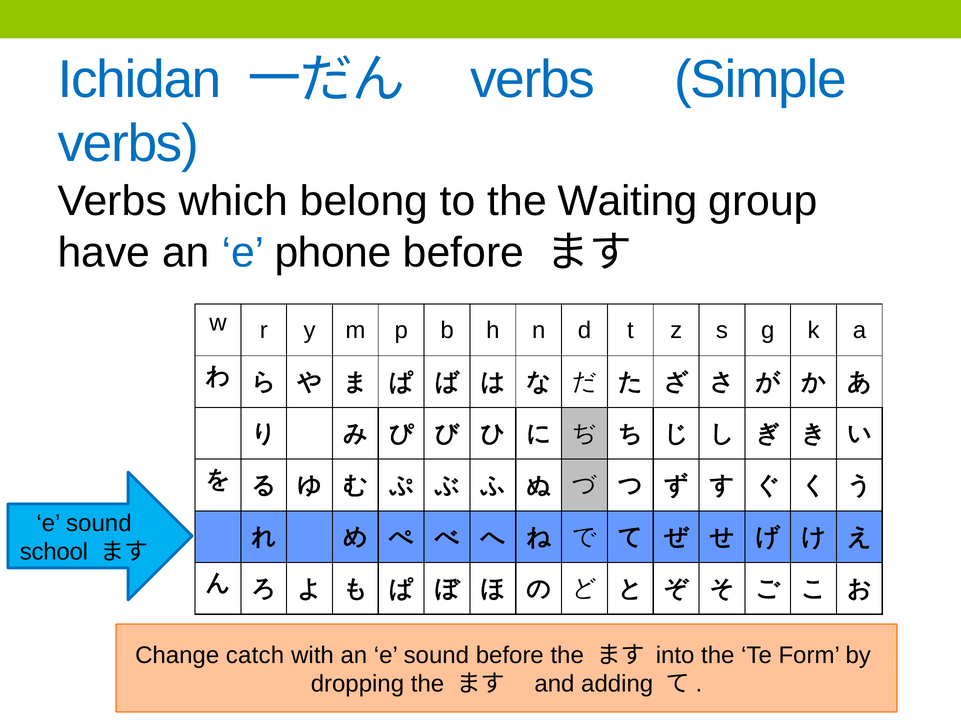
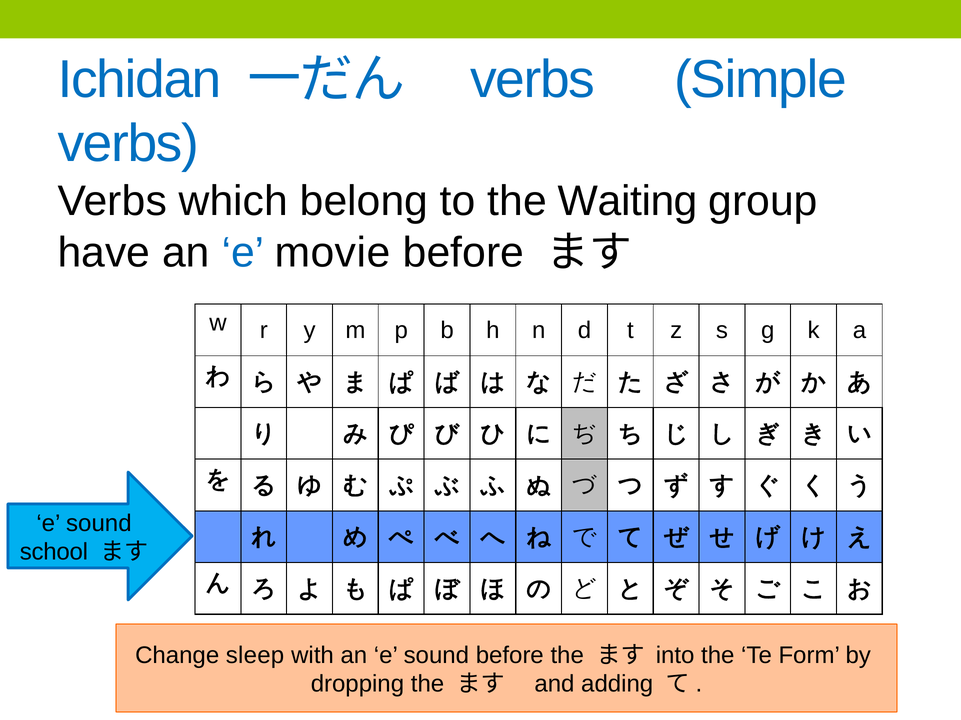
phone: phone -> movie
catch: catch -> sleep
